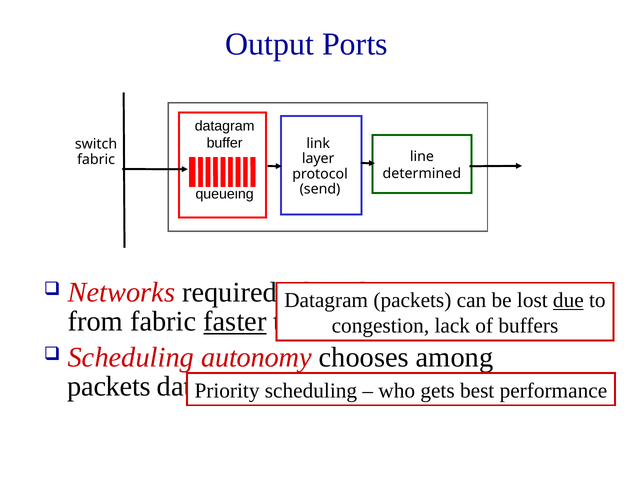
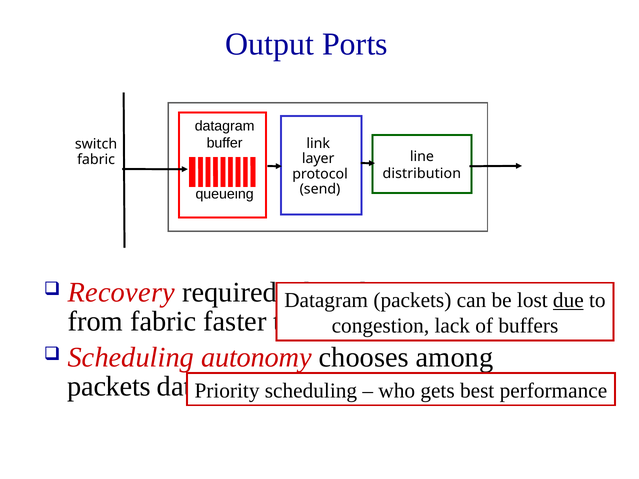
determined: determined -> distribution
Networks: Networks -> Recovery
faster underline: present -> none
